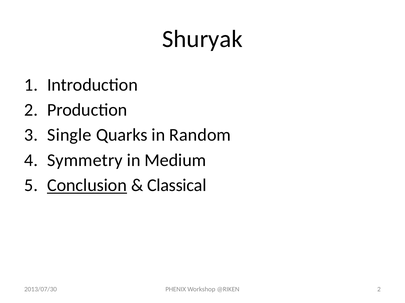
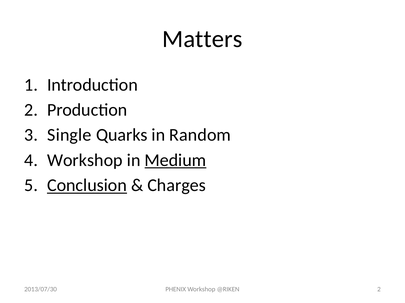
Shuryak: Shuryak -> Matters
Symmetry at (85, 161): Symmetry -> Workshop
Medium underline: none -> present
Classical: Classical -> Charges
